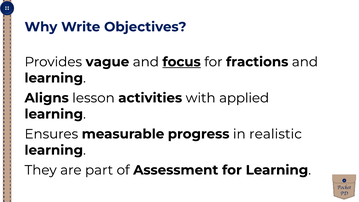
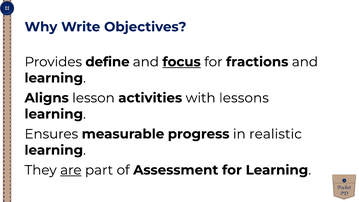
vague: vague -> define
applied: applied -> lessons
are underline: none -> present
